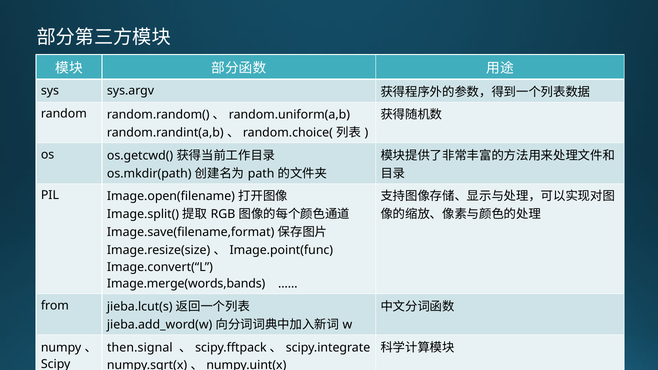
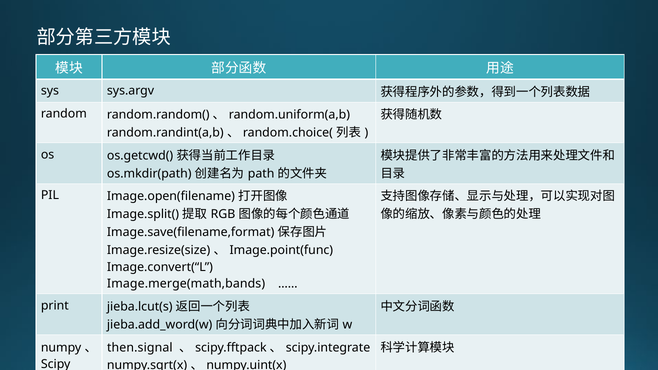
Image.merge(words,bands: Image.merge(words,bands -> Image.merge(math,bands
from: from -> print
